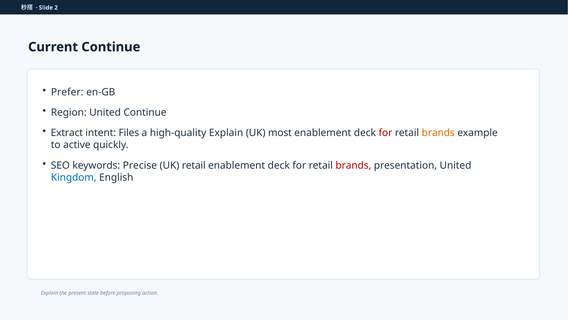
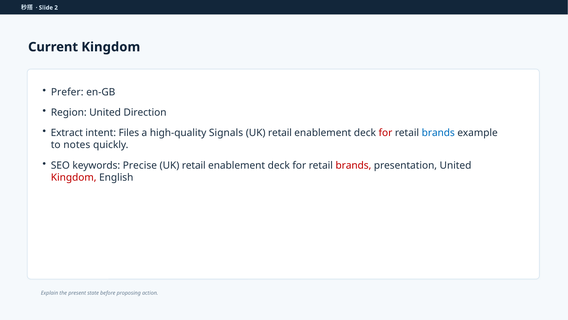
Current Continue: Continue -> Kingdom
United Continue: Continue -> Direction
high-quality Explain: Explain -> Signals
most at (280, 133): most -> retail
brands at (438, 133) colour: orange -> blue
active: active -> notes
Kingdom at (74, 177) colour: blue -> red
